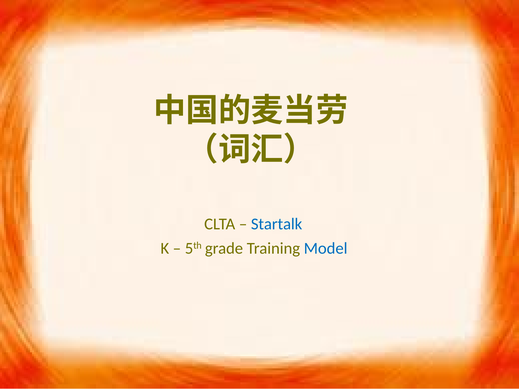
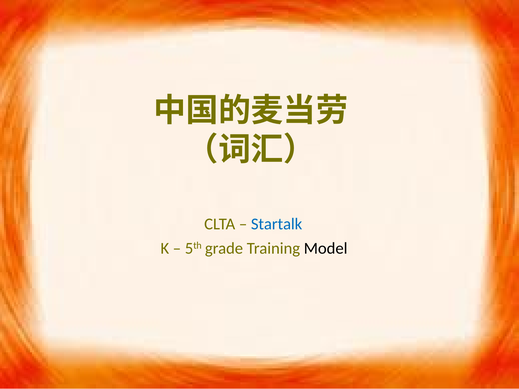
Model colour: blue -> black
